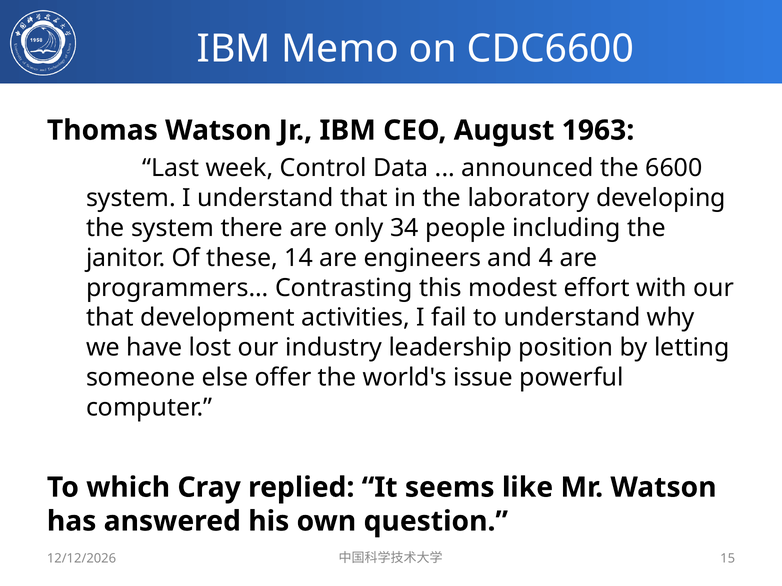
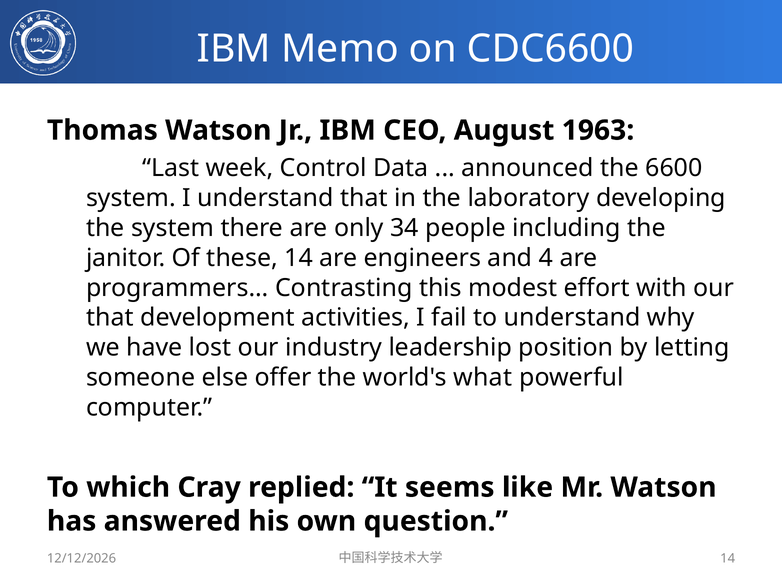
issue: issue -> what
15 at (728, 559): 15 -> 14
